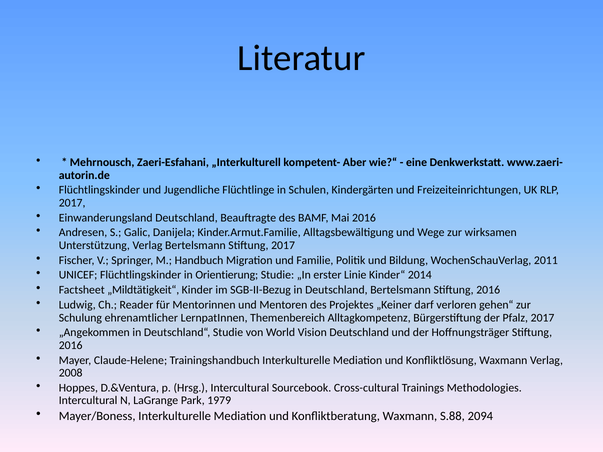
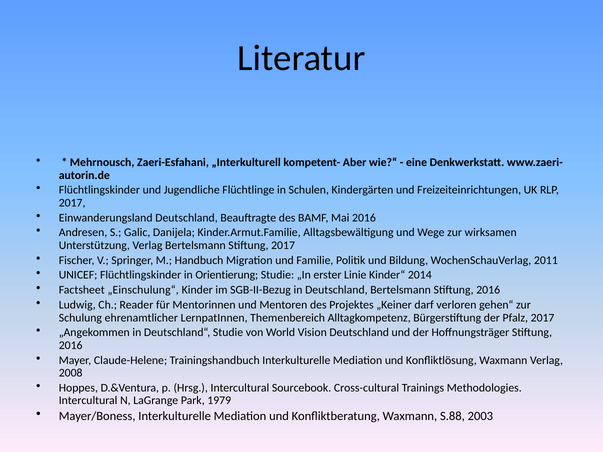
„Mildtätigkeit“: „Mildtätigkeit“ -> „Einschulung“
2094: 2094 -> 2003
